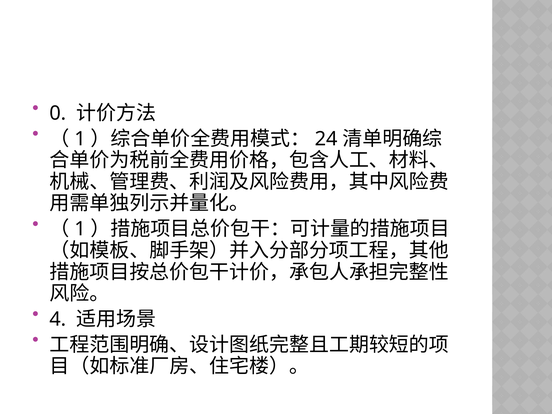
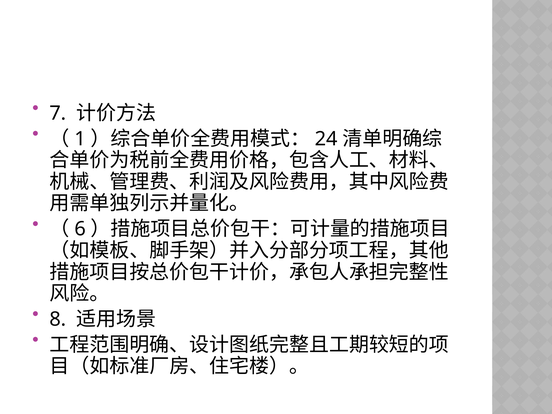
0: 0 -> 7
1 at (80, 229): 1 -> 6
4: 4 -> 8
